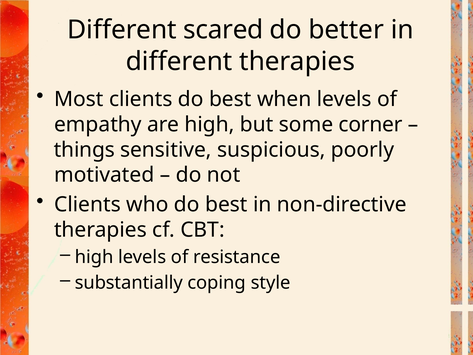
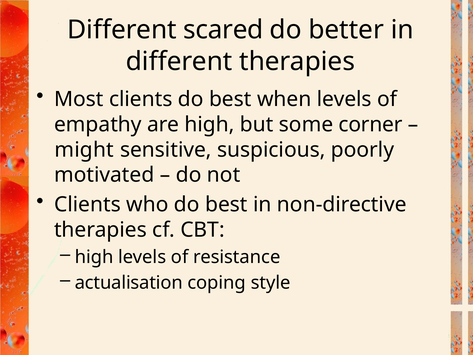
things: things -> might
substantially: substantially -> actualisation
